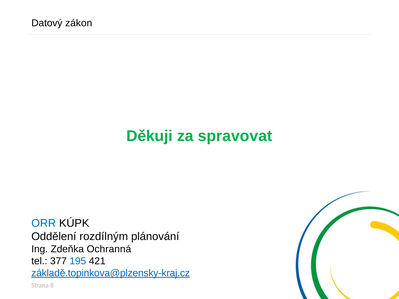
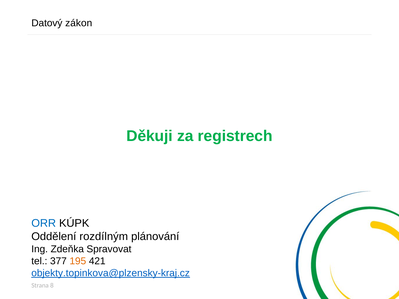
spravovat: spravovat -> registrech
Ochranná: Ochranná -> Spravovat
195 colour: blue -> orange
základě.topinkova@plzensky-kraj.cz: základě.topinkova@plzensky-kraj.cz -> objekty.topinkova@plzensky-kraj.cz
